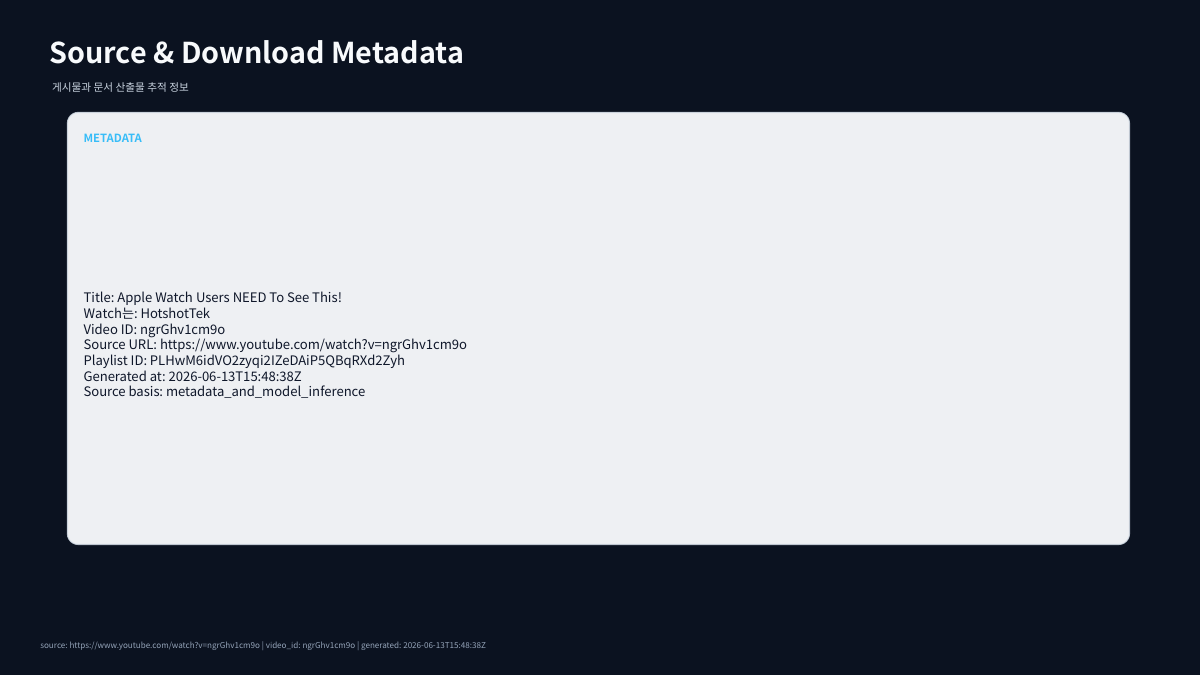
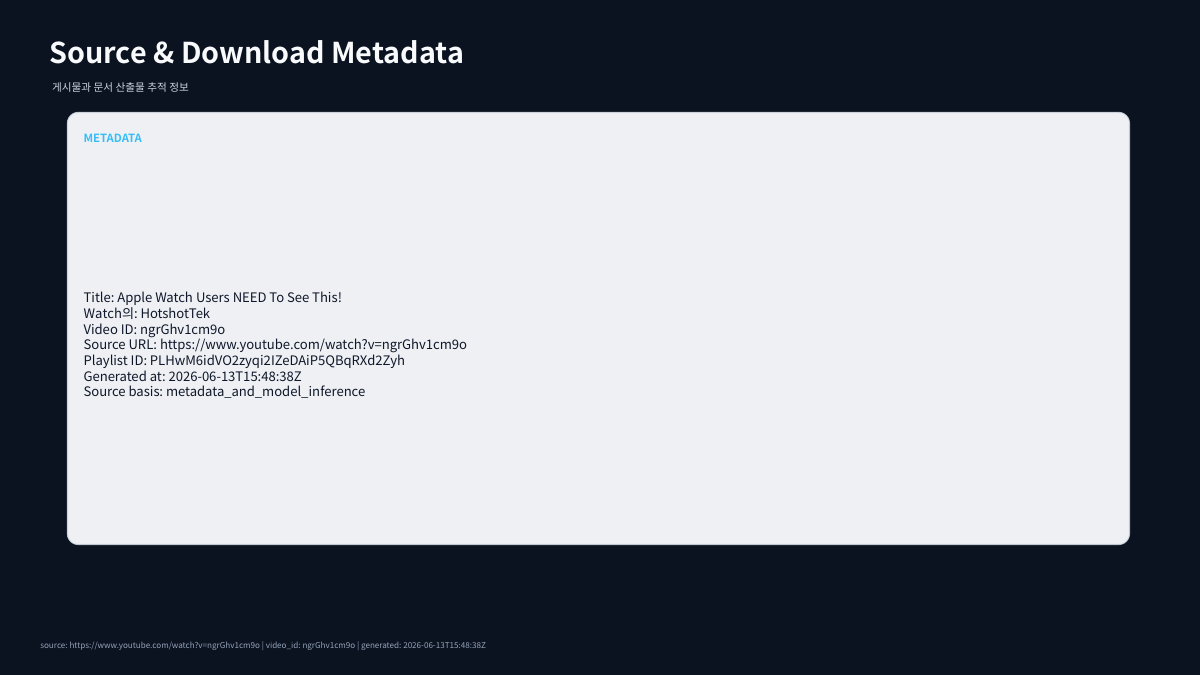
Watch는: Watch는 -> Watch의
